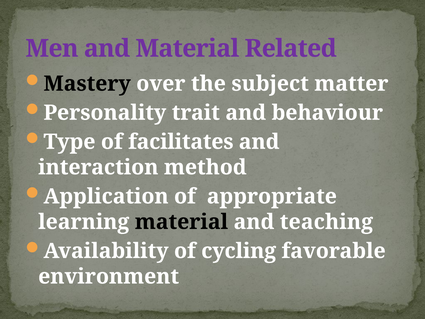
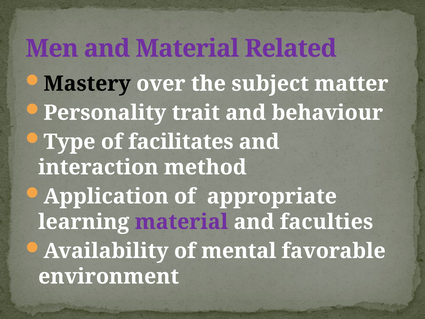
material at (181, 222) colour: black -> purple
teaching: teaching -> faculties
cycling: cycling -> mental
